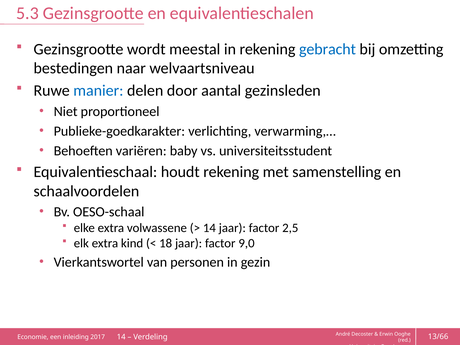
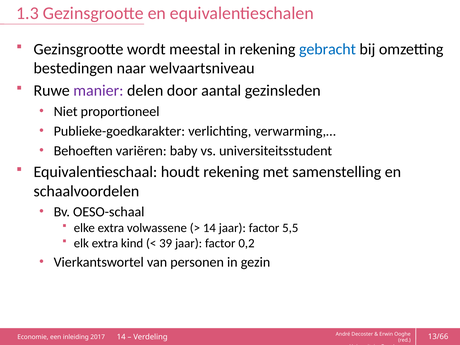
5.3: 5.3 -> 1.3
manier colour: blue -> purple
2,5: 2,5 -> 5,5
18: 18 -> 39
9,0: 9,0 -> 0,2
